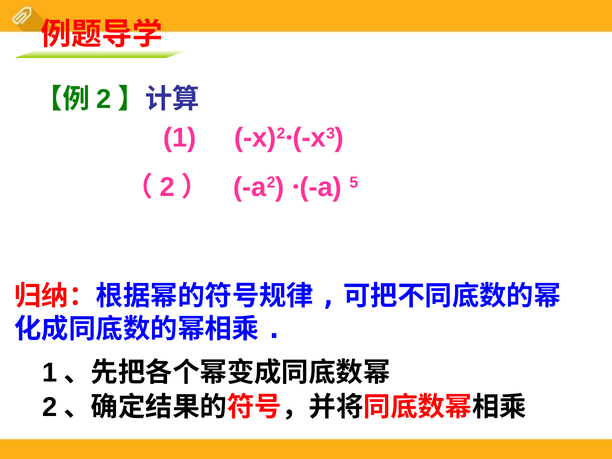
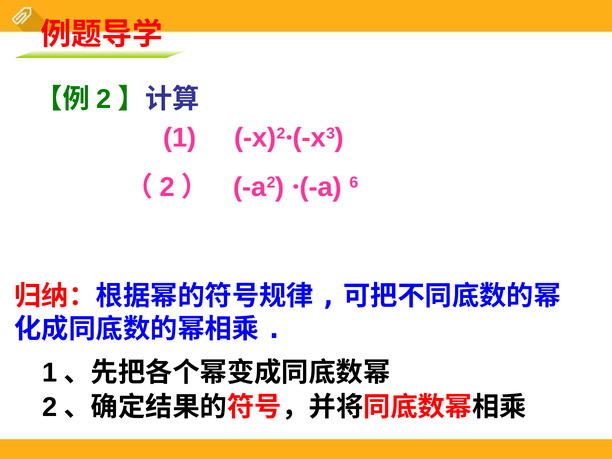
5: 5 -> 6
